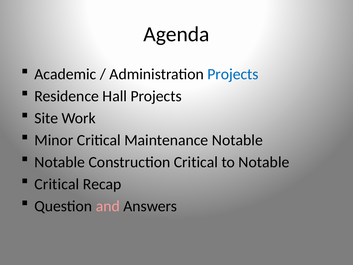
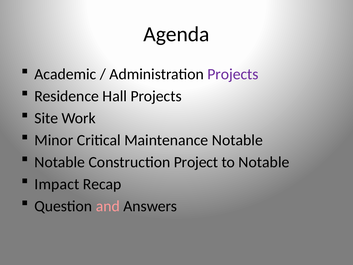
Projects at (233, 74) colour: blue -> purple
Construction Critical: Critical -> Project
Critical at (57, 184): Critical -> Impact
